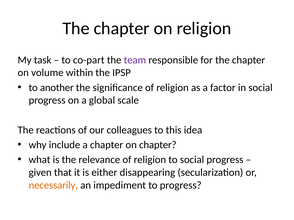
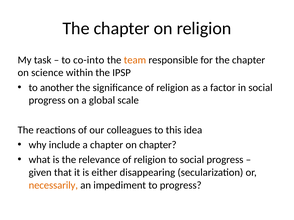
co-part: co-part -> co-into
team colour: purple -> orange
volume: volume -> science
